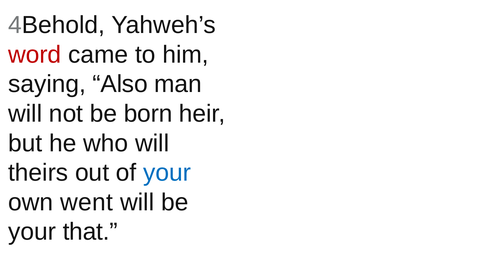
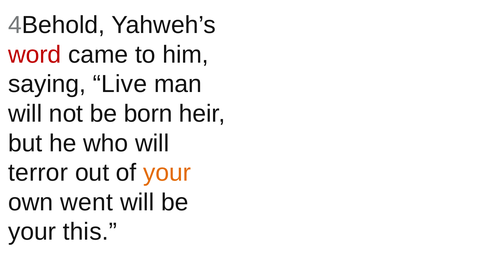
Also: Also -> Live
theirs: theirs -> terror
your at (167, 173) colour: blue -> orange
that: that -> this
